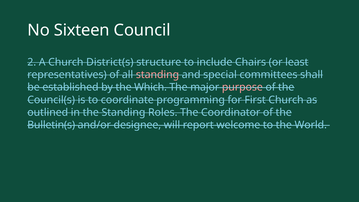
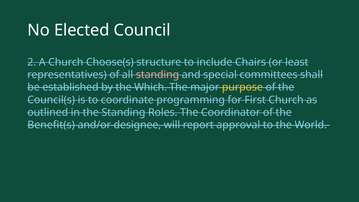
Sixteen: Sixteen -> Elected
District(s: District(s -> Choose(s
purpose colour: pink -> yellow
Bulletin(s: Bulletin(s -> Benefit(s
welcome: welcome -> approval
